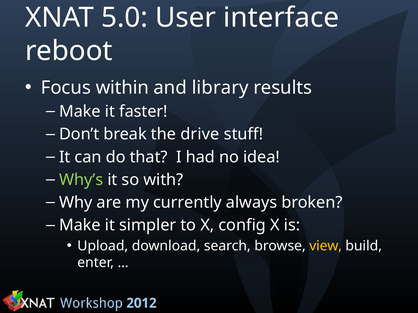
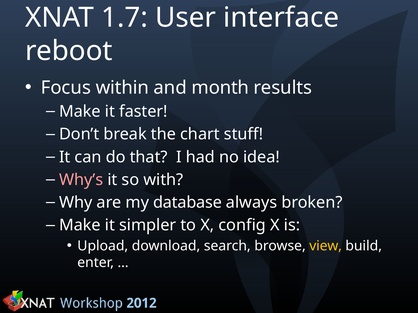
5.0: 5.0 -> 1.7
library: library -> month
drive: drive -> chart
Why’s colour: light green -> pink
currently: currently -> database
